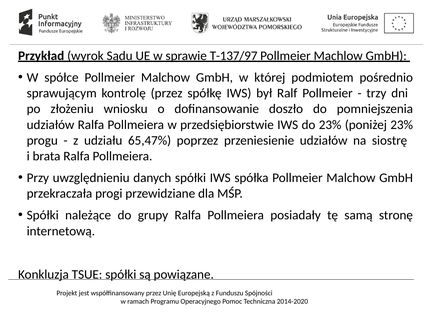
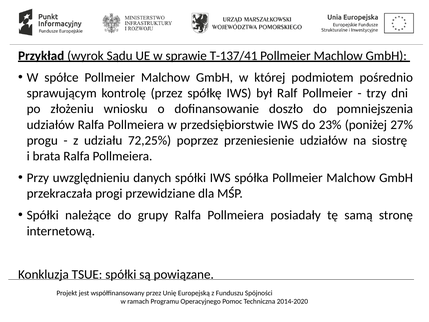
T-137/97: T-137/97 -> T-137/41
poniżej 23%: 23% -> 27%
65,47%: 65,47% -> 72,25%
